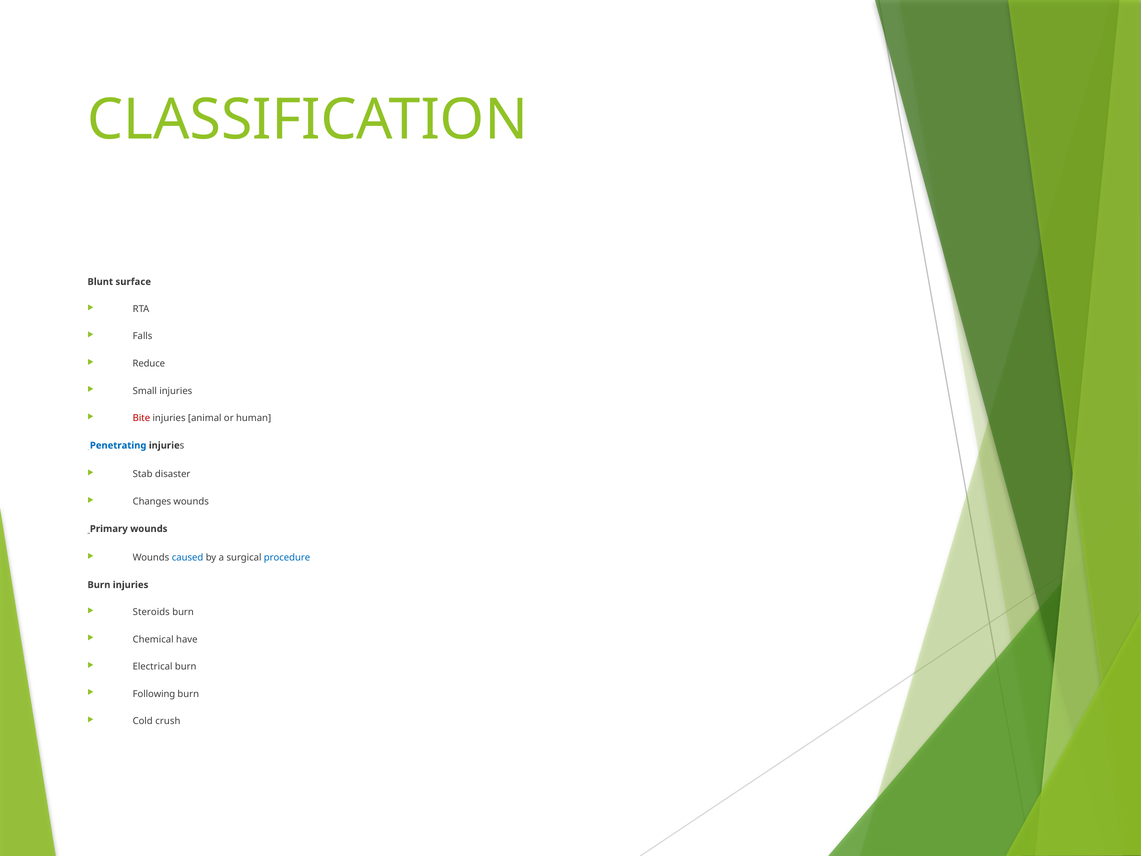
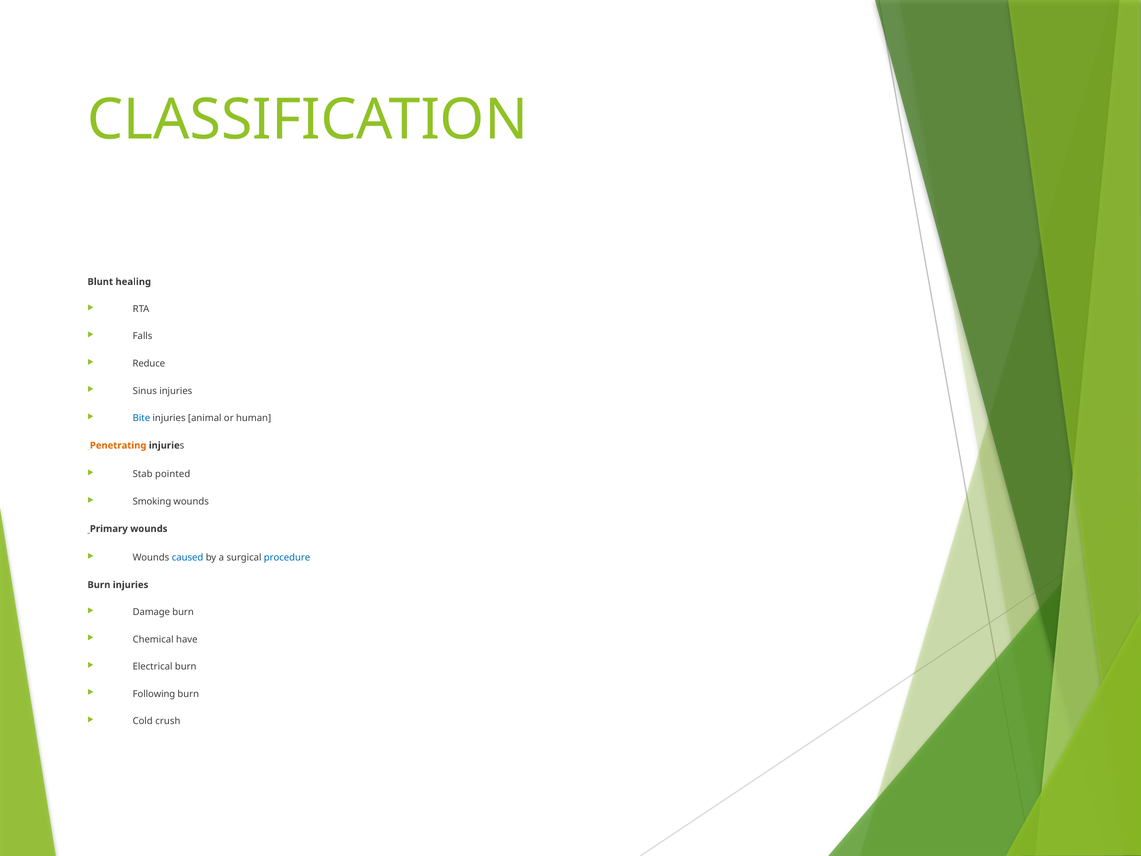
surface: surface -> healing
Small: Small -> Sinus
Bite colour: red -> blue
Penetrating colour: blue -> orange
disaster: disaster -> pointed
Changes: Changes -> Smoking
Steroids: Steroids -> Damage
